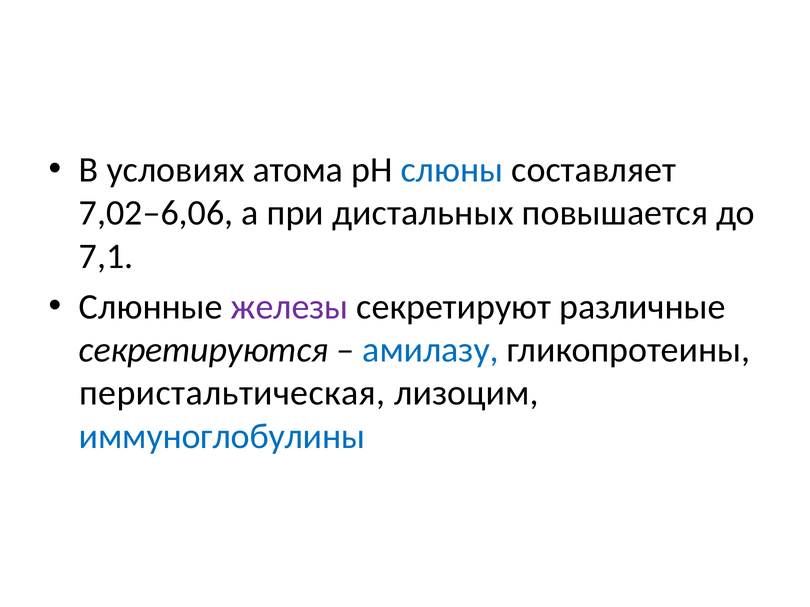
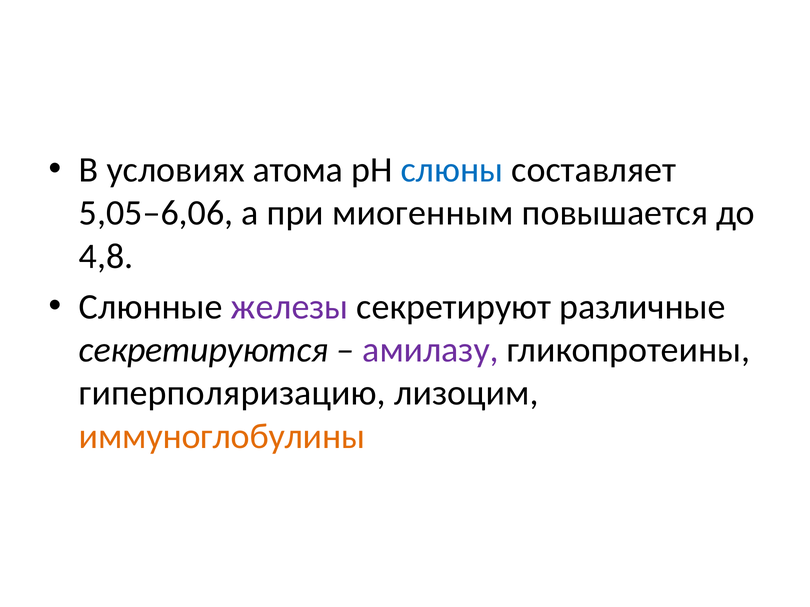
7,02–6,06: 7,02–6,06 -> 5,05–6,06
дистальных: дистальных -> миогенным
7,1: 7,1 -> 4,8
амилазу colour: blue -> purple
перистальтическая: перистальтическая -> гиперполяризацию
иммуноглобулины colour: blue -> orange
